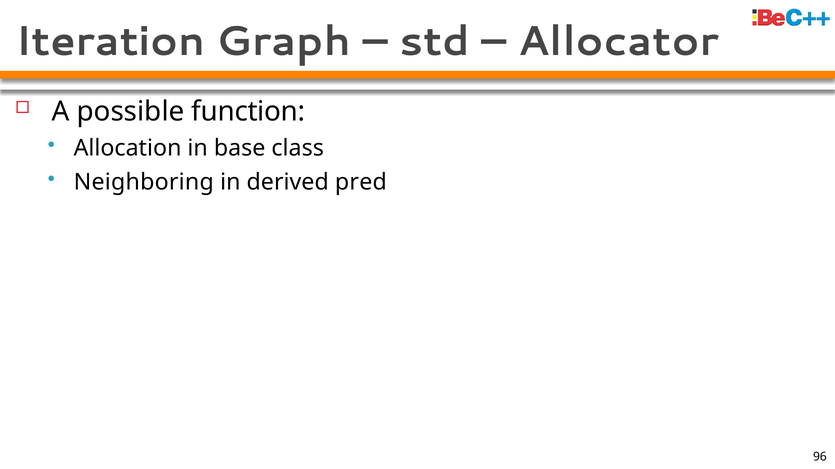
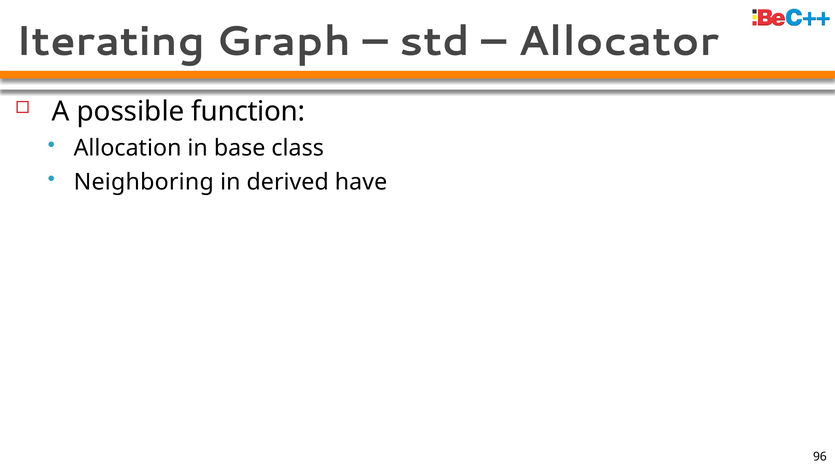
Iteration: Iteration -> Iterating
pred: pred -> have
